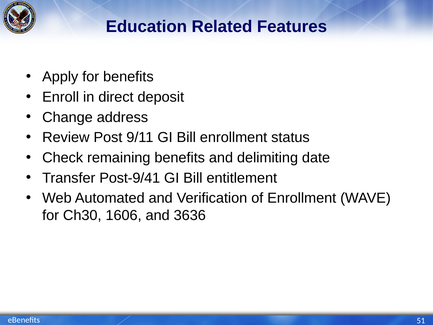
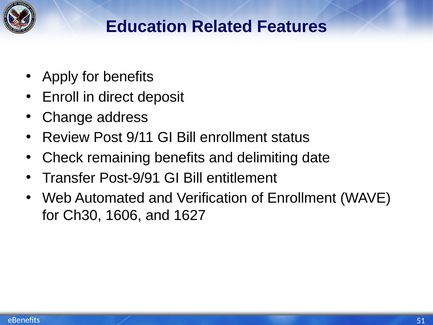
Post-9/41: Post-9/41 -> Post-9/91
3636: 3636 -> 1627
